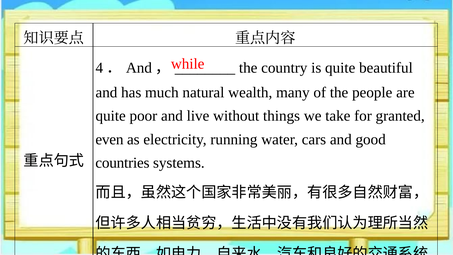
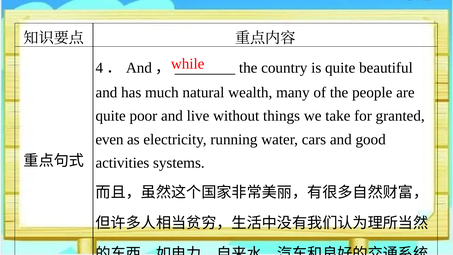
countries: countries -> activities
